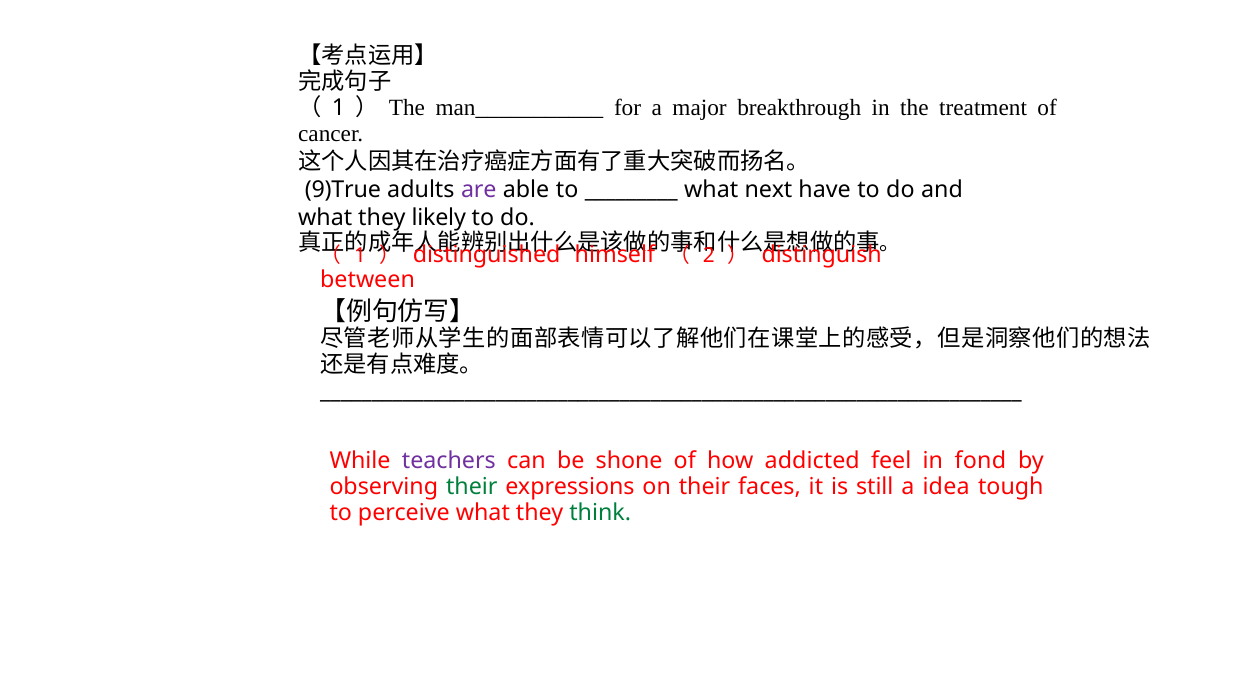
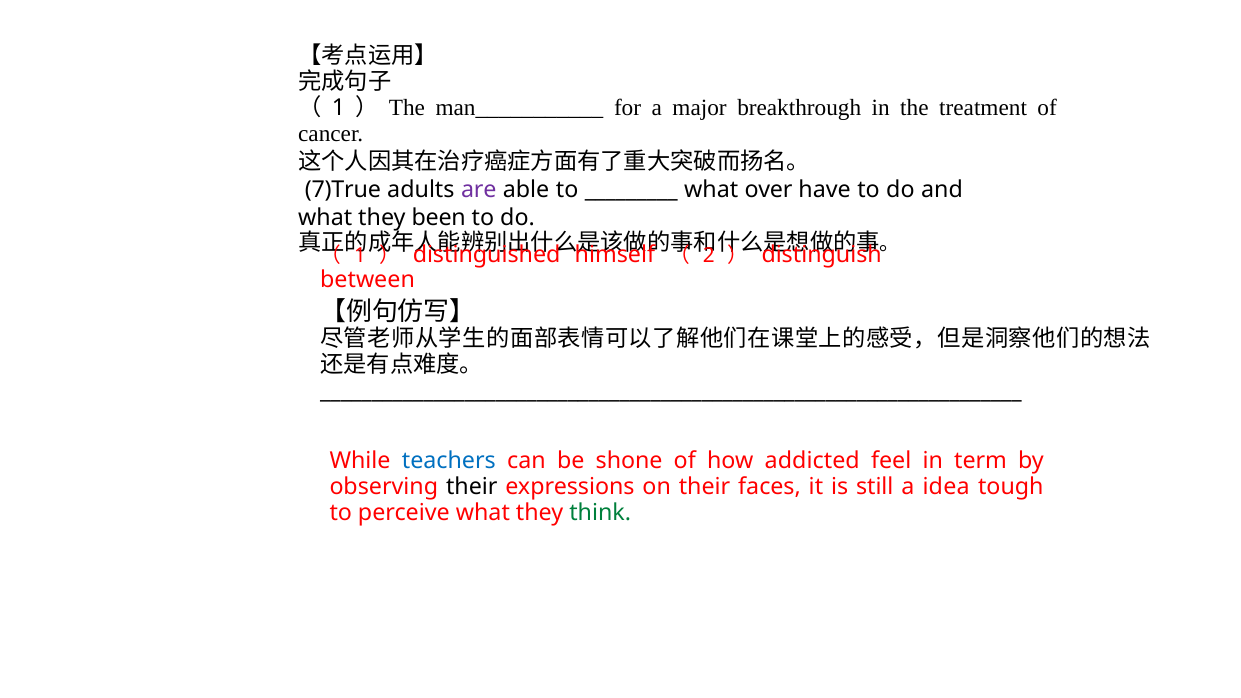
9)True: 9)True -> 7)True
next: next -> over
likely: likely -> been
teachers colour: purple -> blue
fond: fond -> term
their at (472, 487) colour: green -> black
